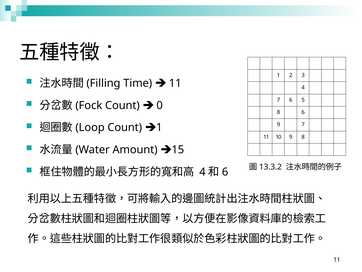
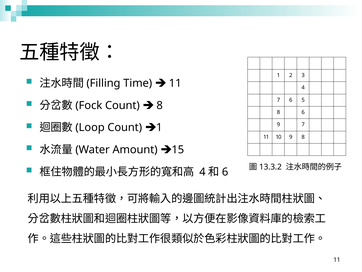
0 at (160, 105): 0 -> 8
